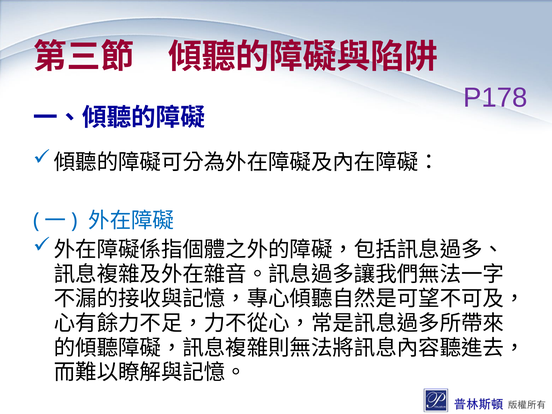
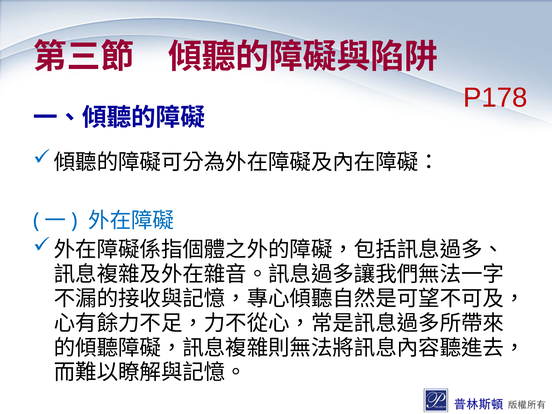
P178 colour: purple -> red
